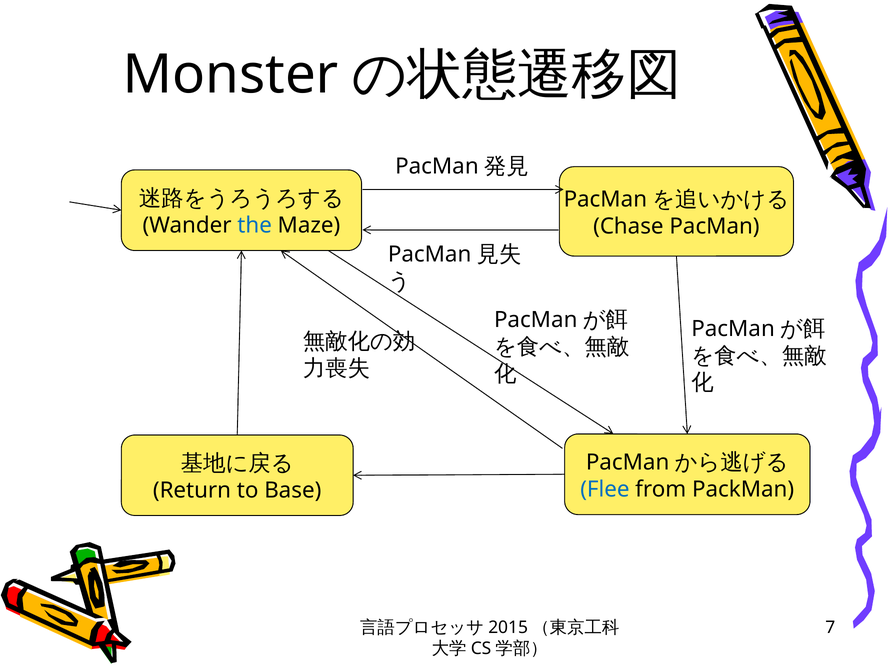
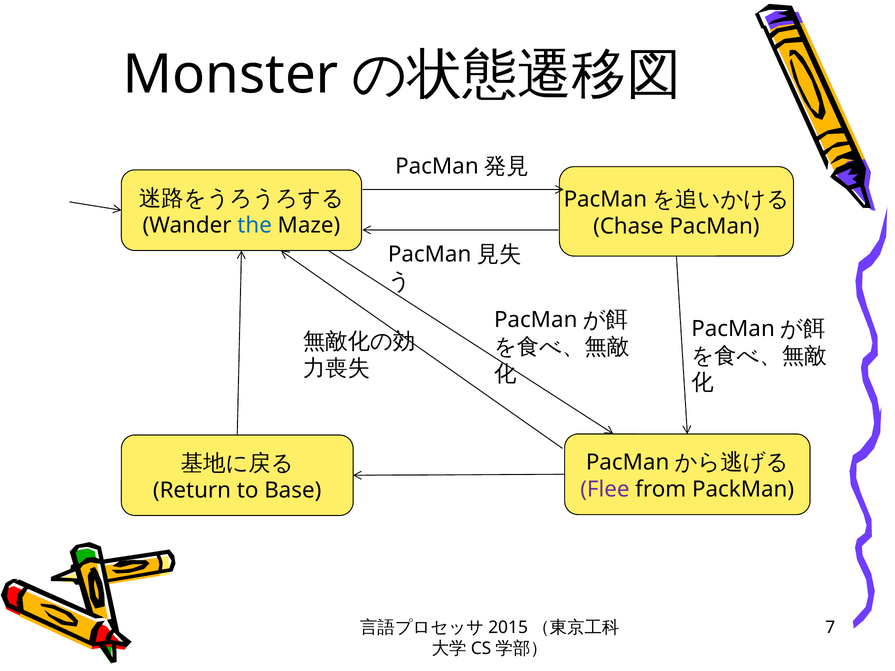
Flee colour: blue -> purple
